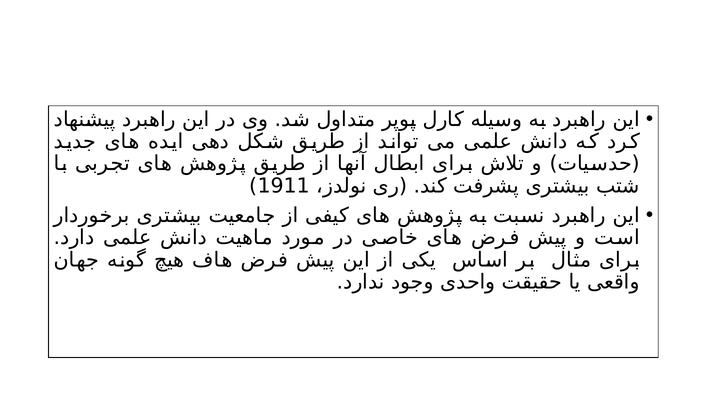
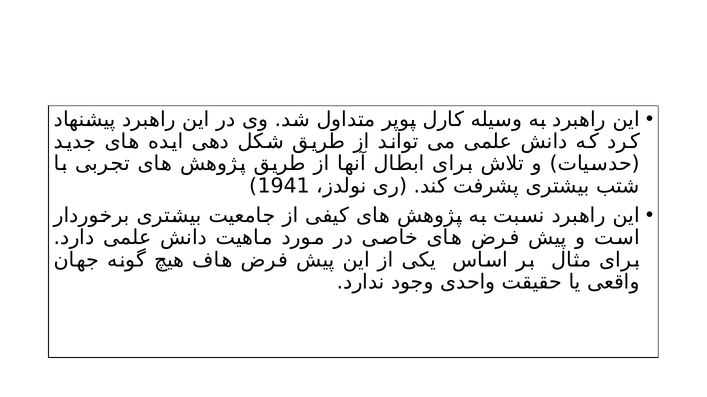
1911: 1911 -> 1941
